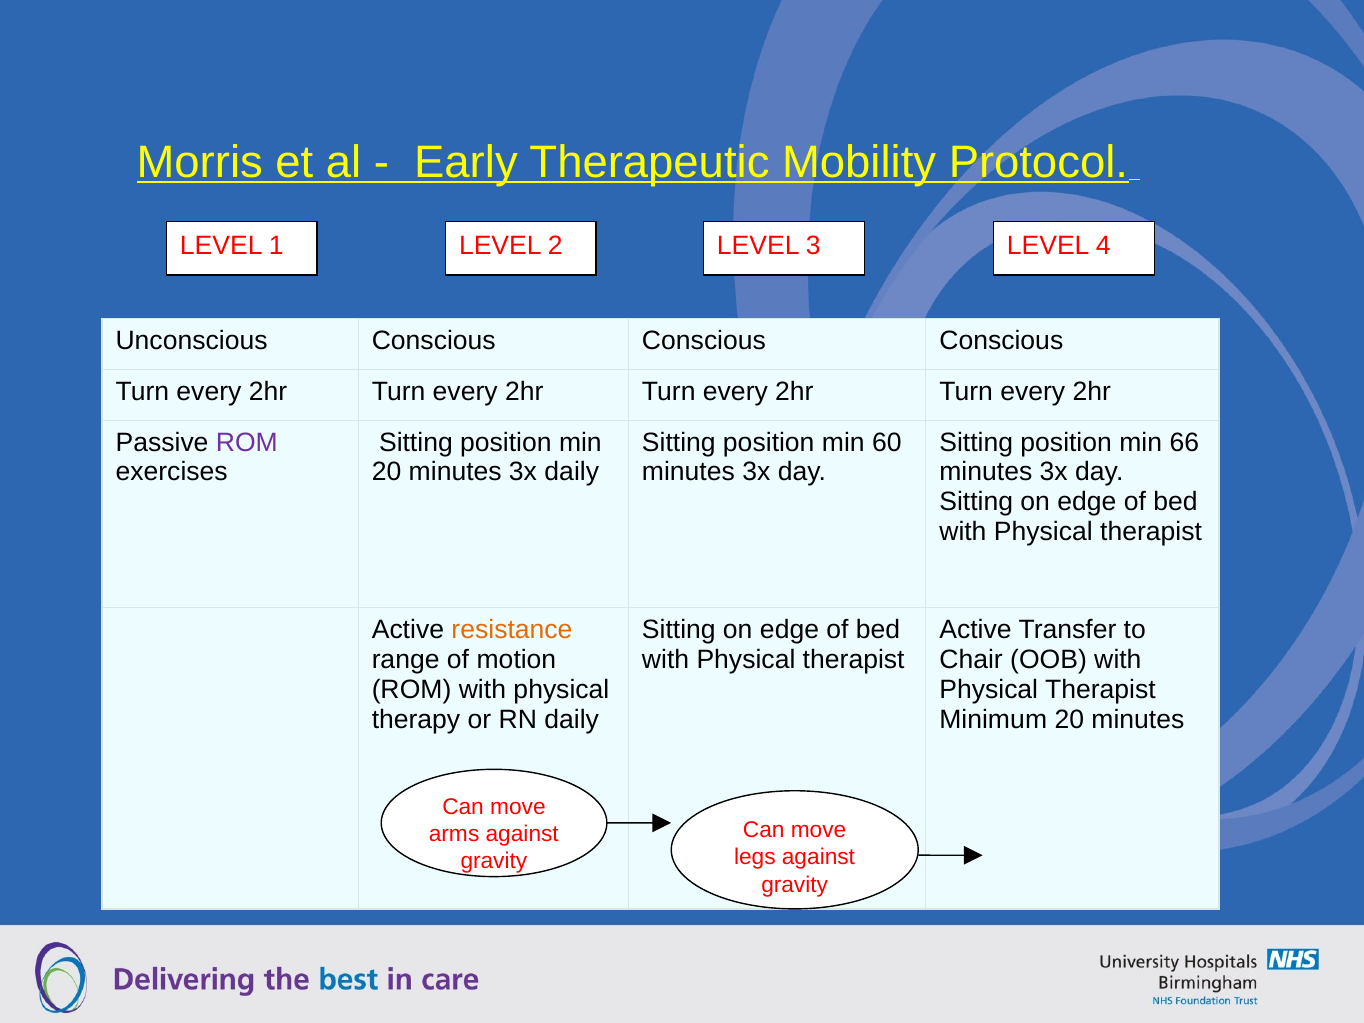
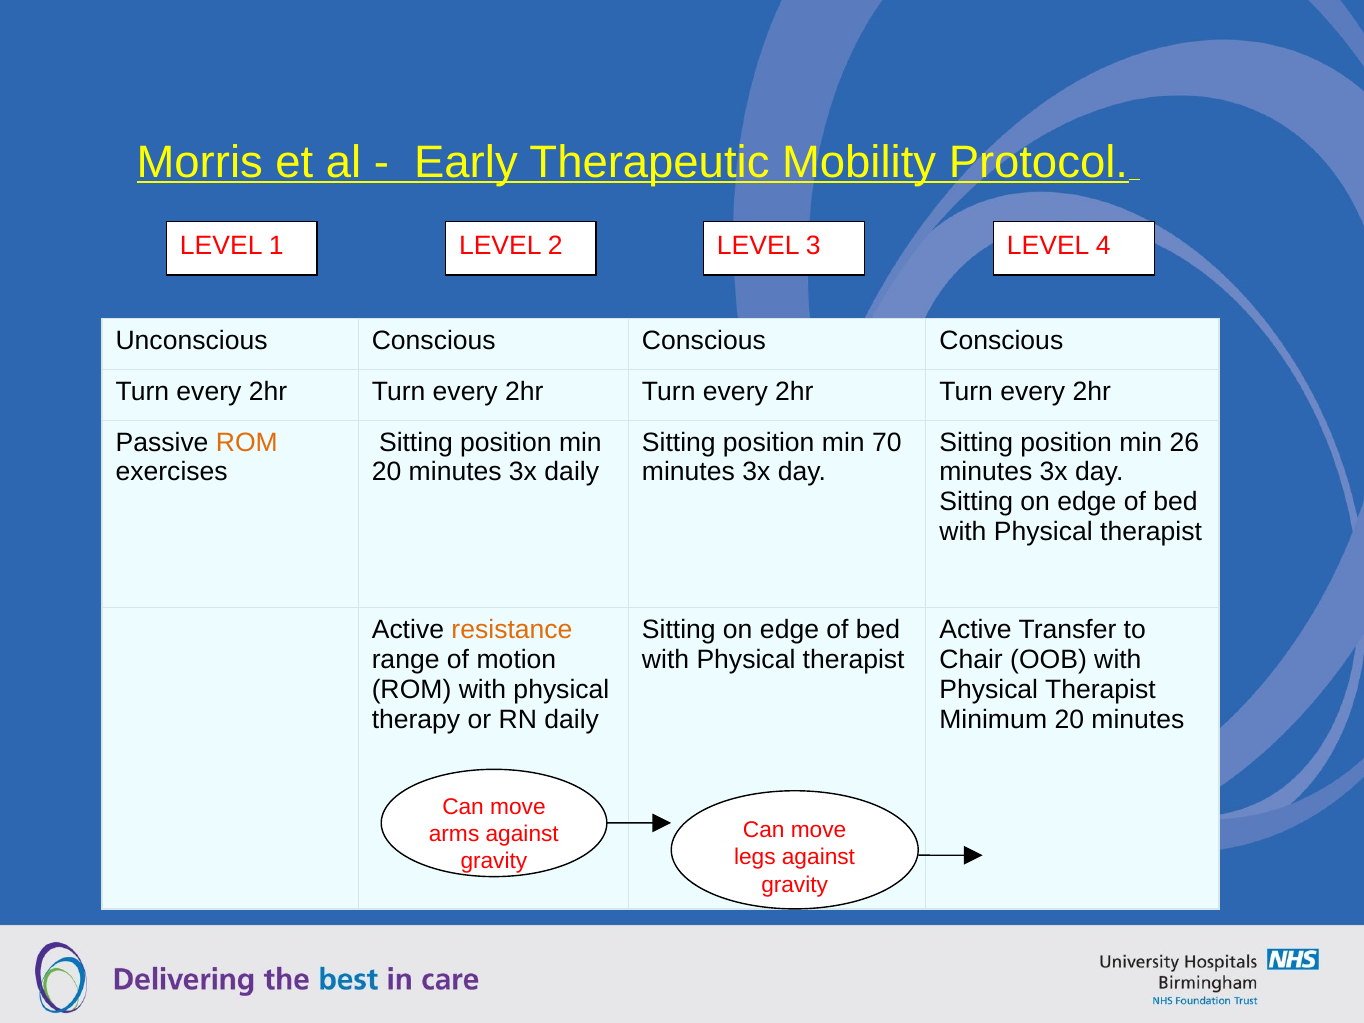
ROM at (247, 442) colour: purple -> orange
60: 60 -> 70
66: 66 -> 26
